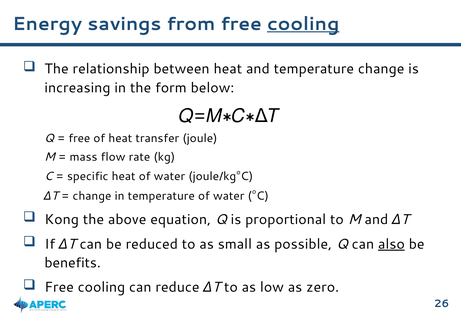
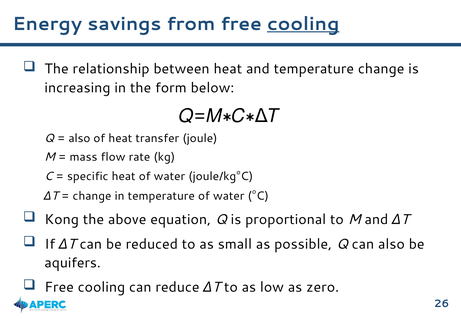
free at (79, 138): free -> also
also at (391, 244) underline: present -> none
benefits: benefits -> aquifers
